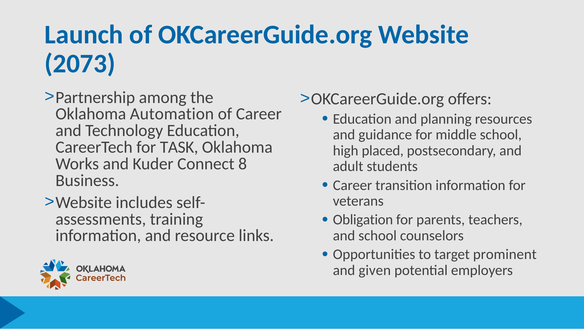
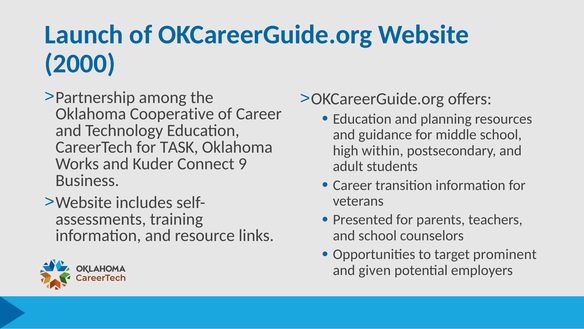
2073: 2073 -> 2000
Automation: Automation -> Cooperative
placed: placed -> within
8: 8 -> 9
Obligation: Obligation -> Presented
